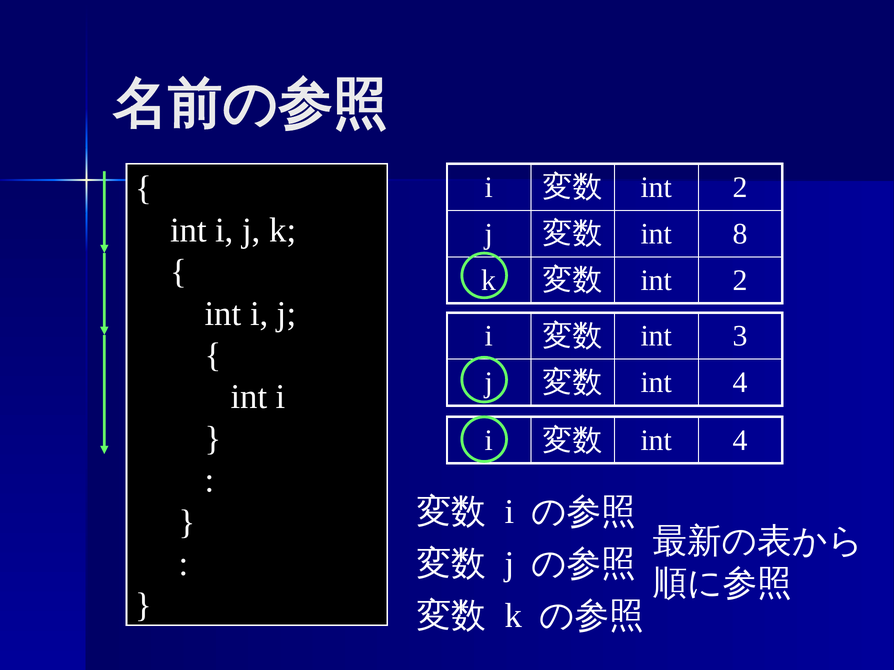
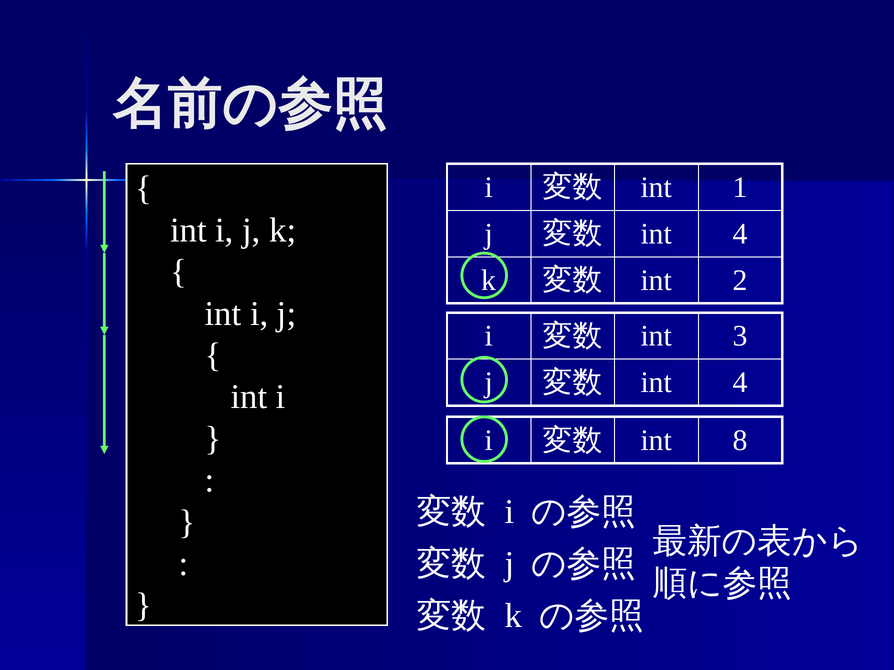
2 at (740, 187): 2 -> 1
8 at (740, 234): 8 -> 4
4 at (740, 441): 4 -> 8
